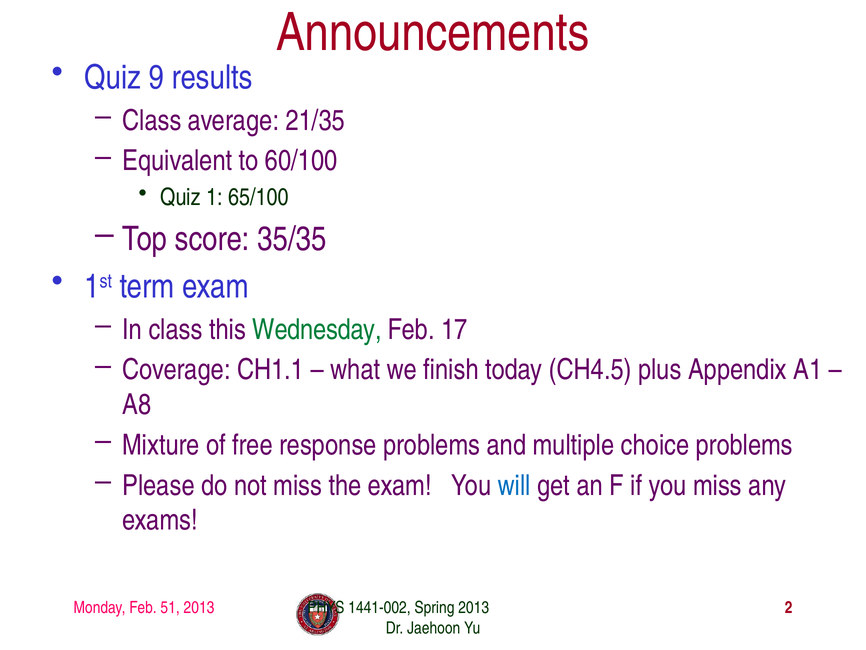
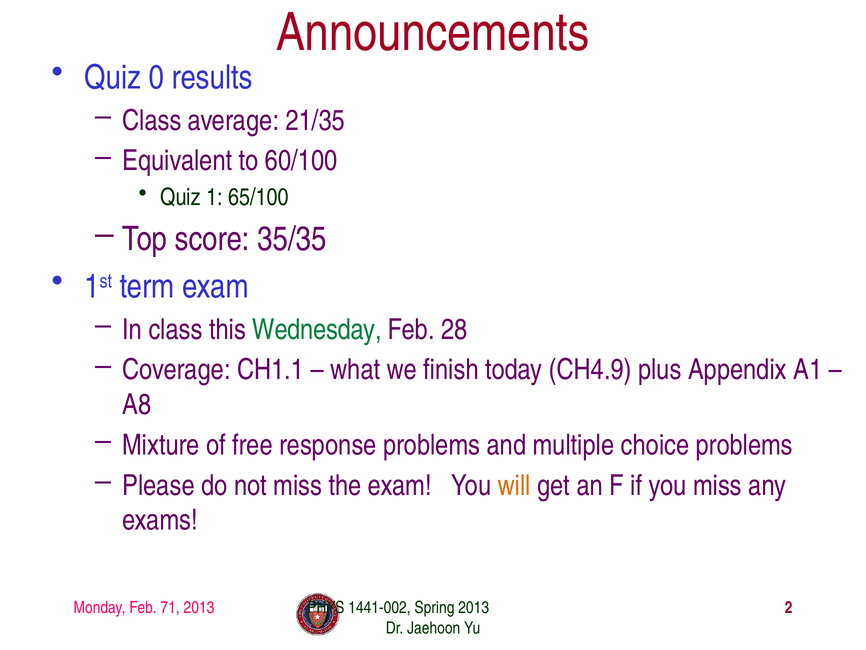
9: 9 -> 0
17: 17 -> 28
CH4.5: CH4.5 -> CH4.9
will colour: blue -> orange
51: 51 -> 71
